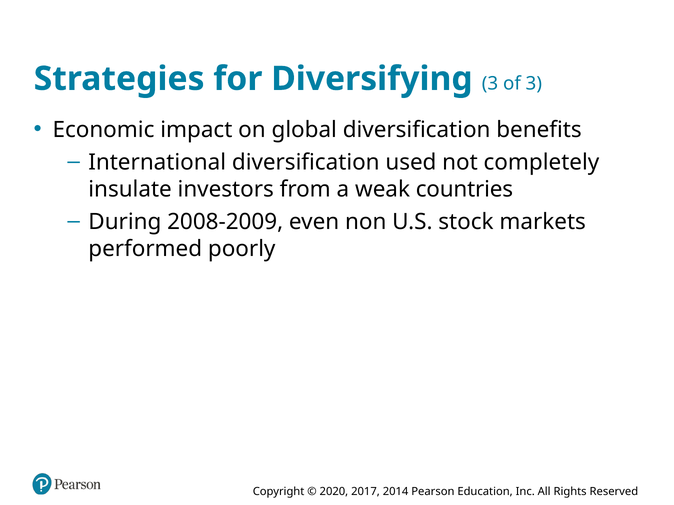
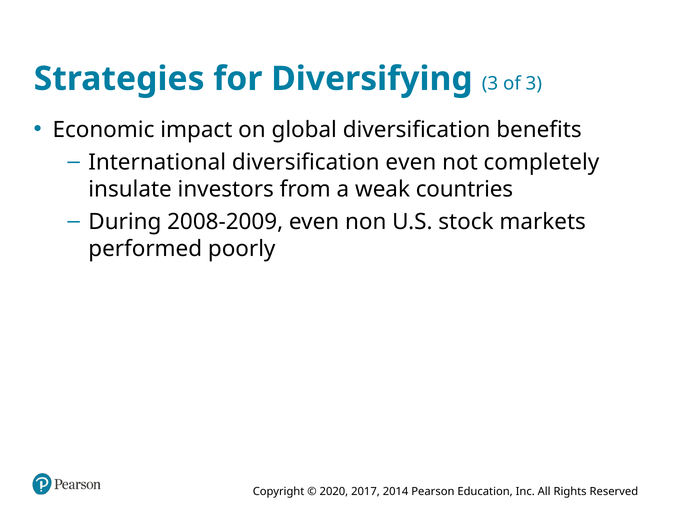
diversification used: used -> even
